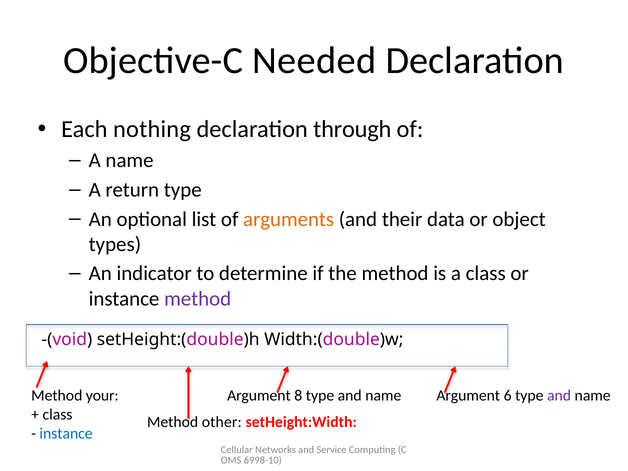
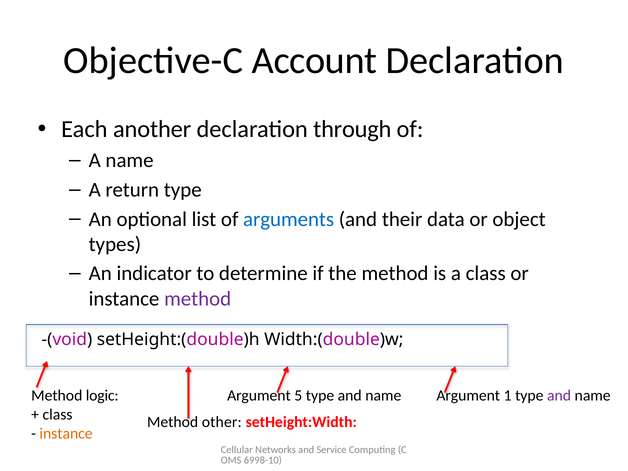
Needed: Needed -> Account
nothing: nothing -> another
arguments colour: orange -> blue
your: your -> logic
8: 8 -> 5
6: 6 -> 1
instance at (66, 433) colour: blue -> orange
